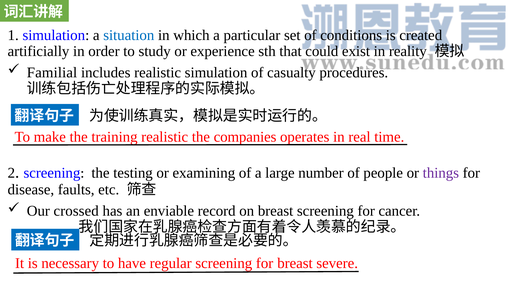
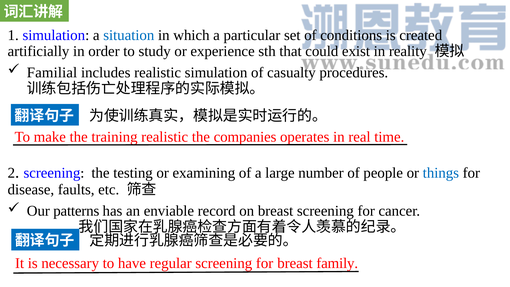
things colour: purple -> blue
crossed: crossed -> patterns
severe: severe -> family
